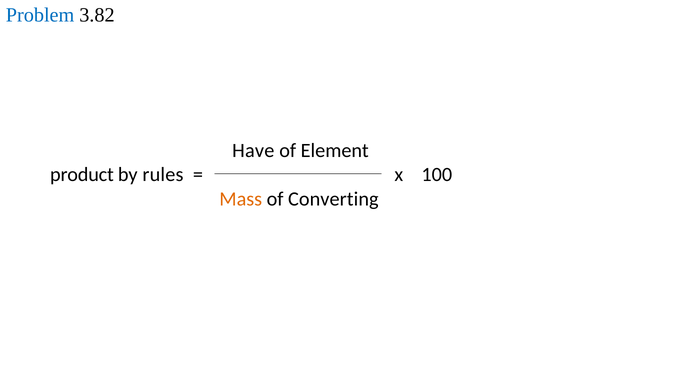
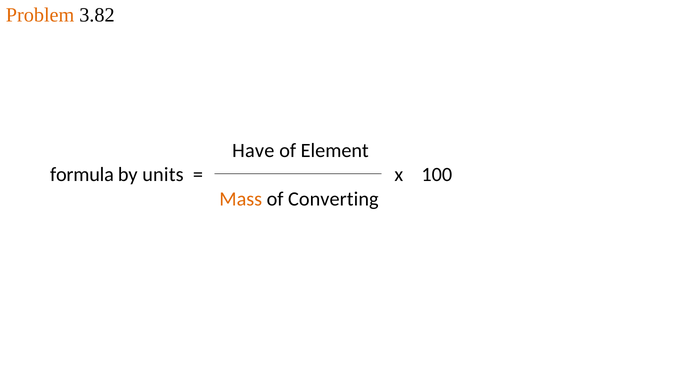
Problem colour: blue -> orange
product: product -> formula
rules: rules -> units
